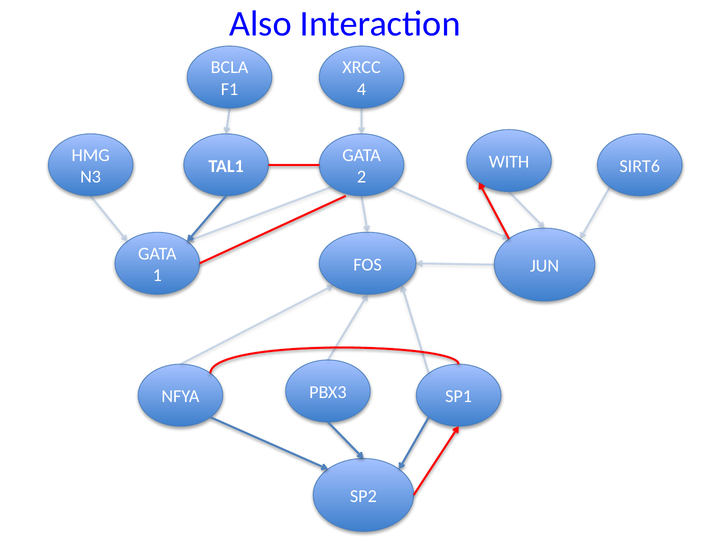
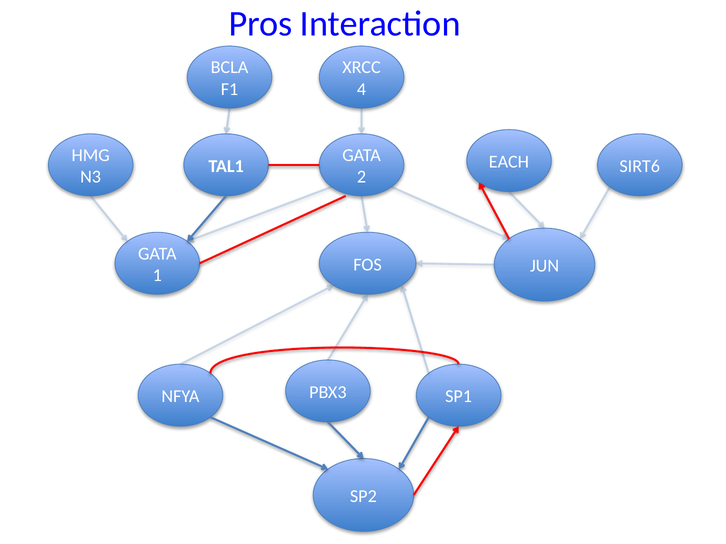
Also: Also -> Pros
WITH: WITH -> EACH
